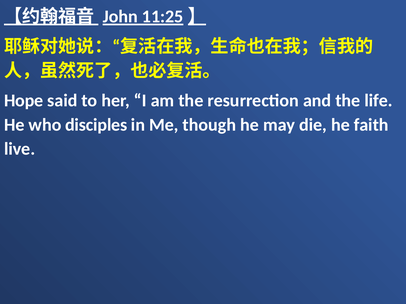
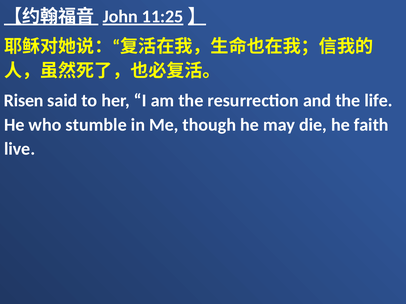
Hope: Hope -> Risen
disciples: disciples -> stumble
